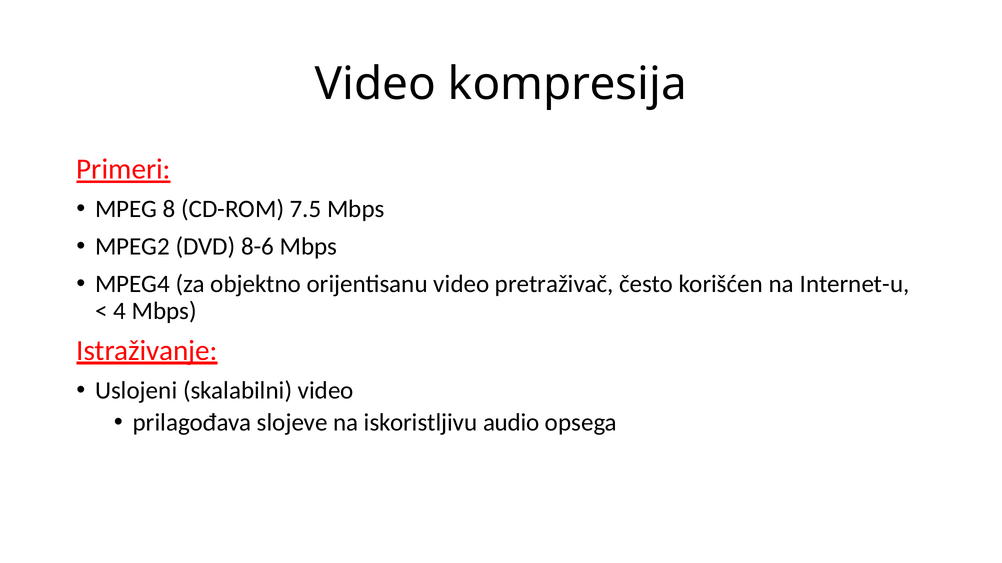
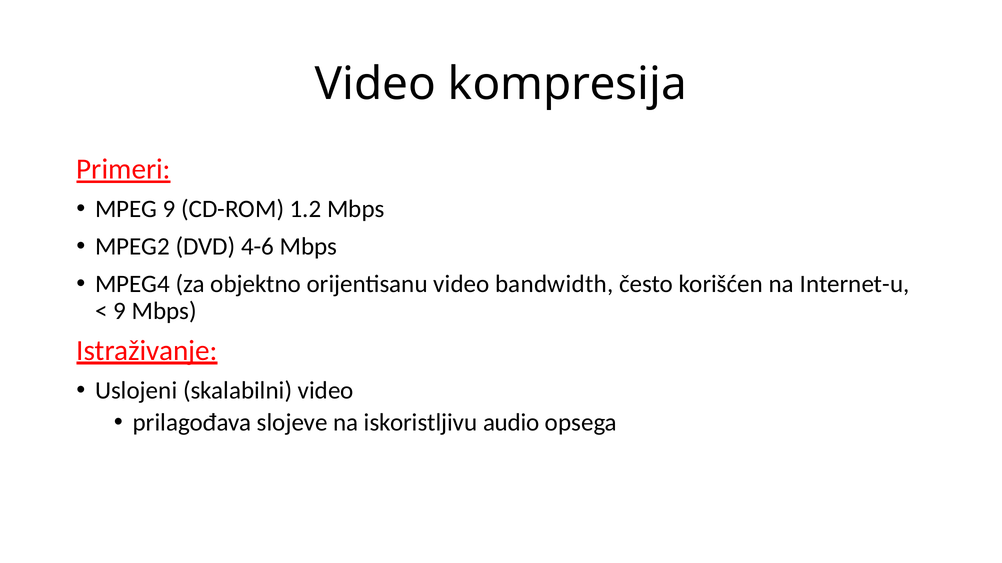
MPEG 8: 8 -> 9
7.5: 7.5 -> 1.2
8-6: 8-6 -> 4-6
pretraživač: pretraživač -> bandwidth
4 at (120, 311): 4 -> 9
